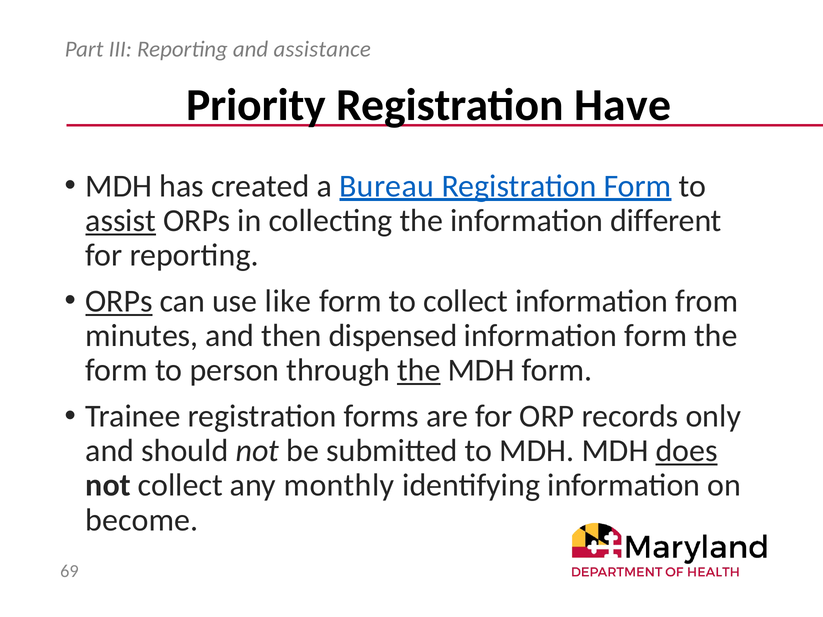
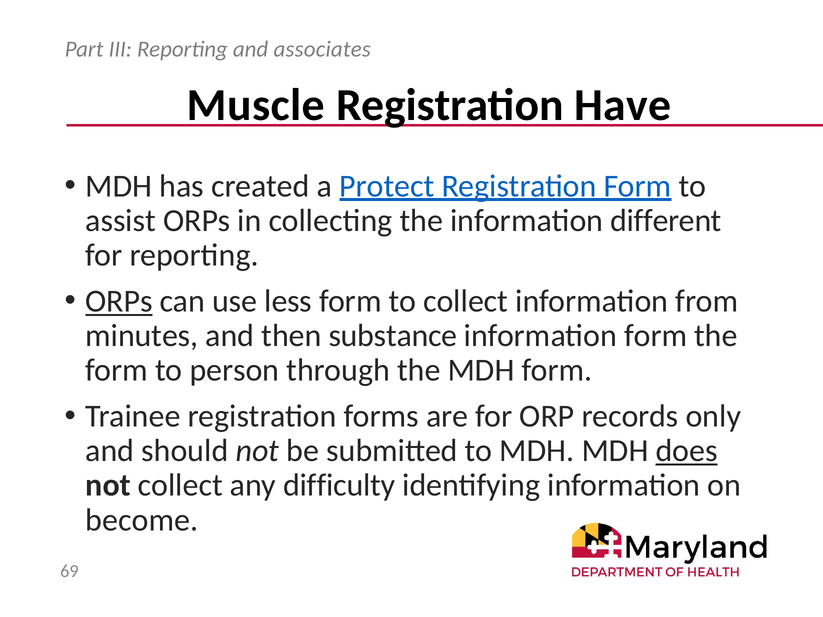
assistance: assistance -> associates
Priority: Priority -> Muscle
Bureau: Bureau -> Protect
assist underline: present -> none
like: like -> less
dispensed: dispensed -> substance
the at (419, 370) underline: present -> none
monthly: monthly -> difficulty
